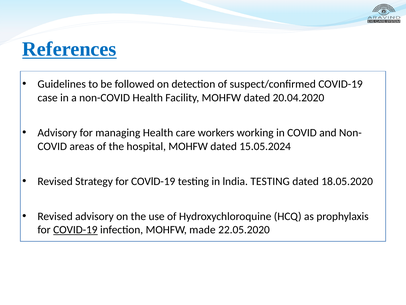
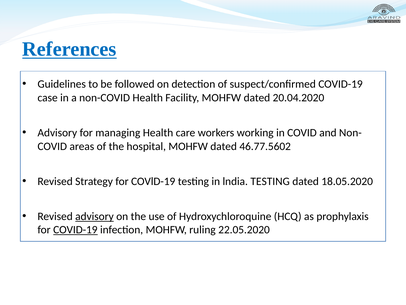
15.05.2024: 15.05.2024 -> 46.77.5602
advisory at (94, 216) underline: none -> present
made: made -> ruling
